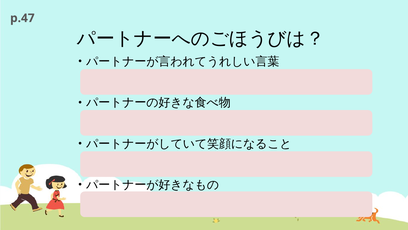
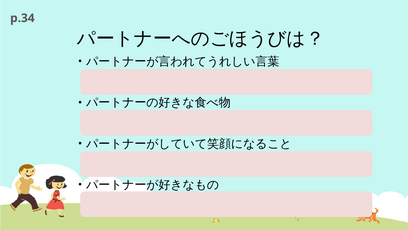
p.47: p.47 -> p.34
